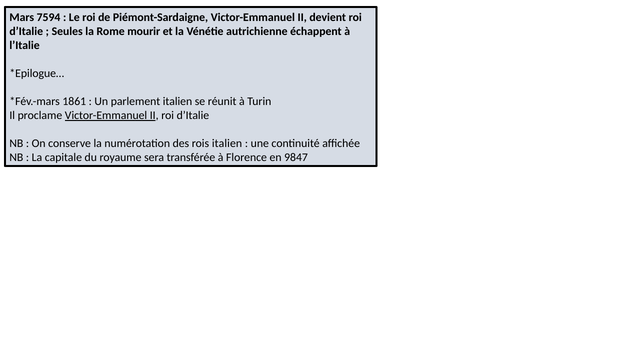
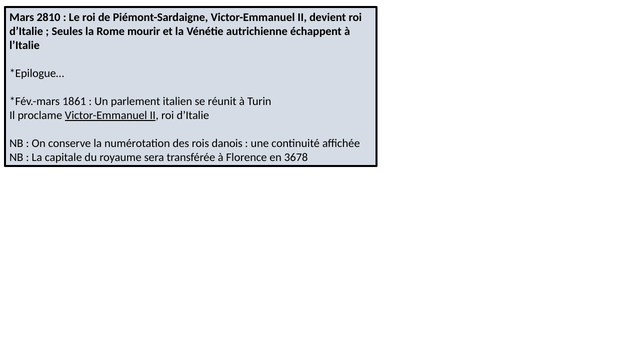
7594: 7594 -> 2810
rois italien: italien -> danois
9847: 9847 -> 3678
